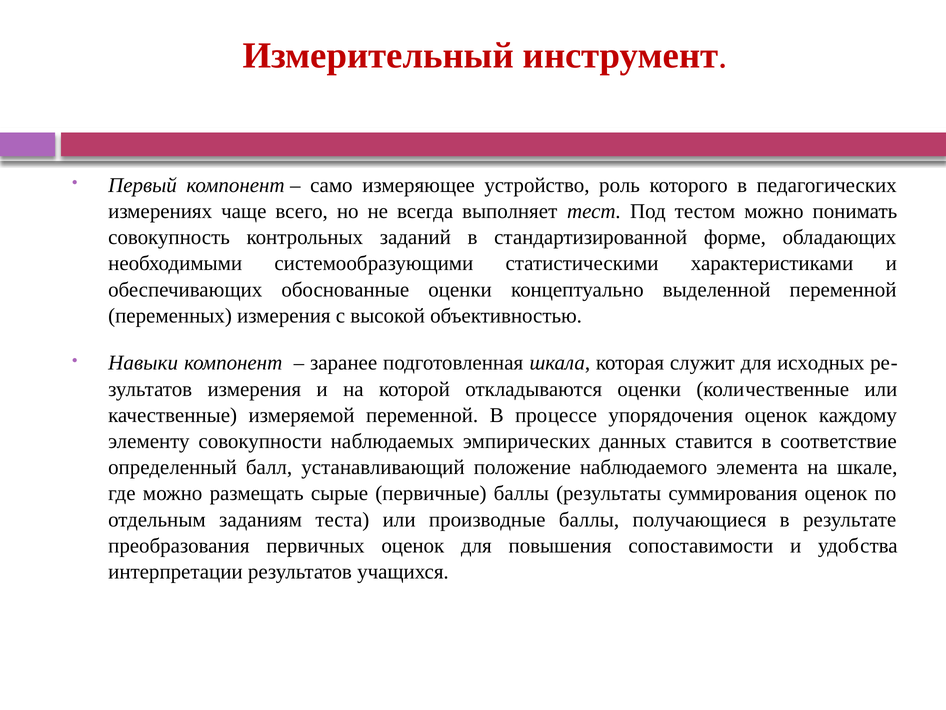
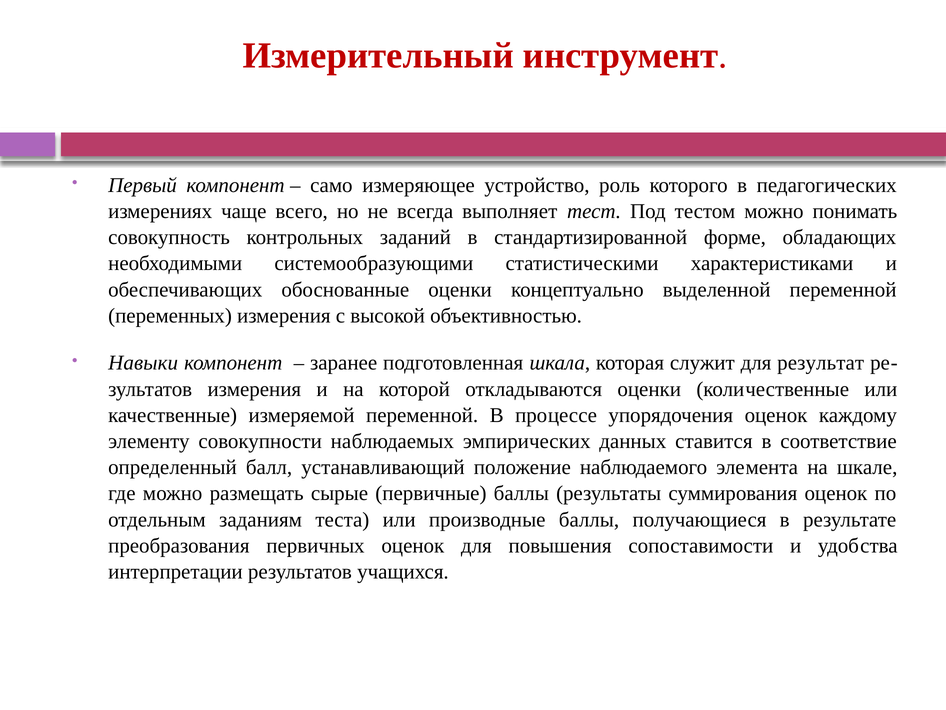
исходных: исходных -> результат
